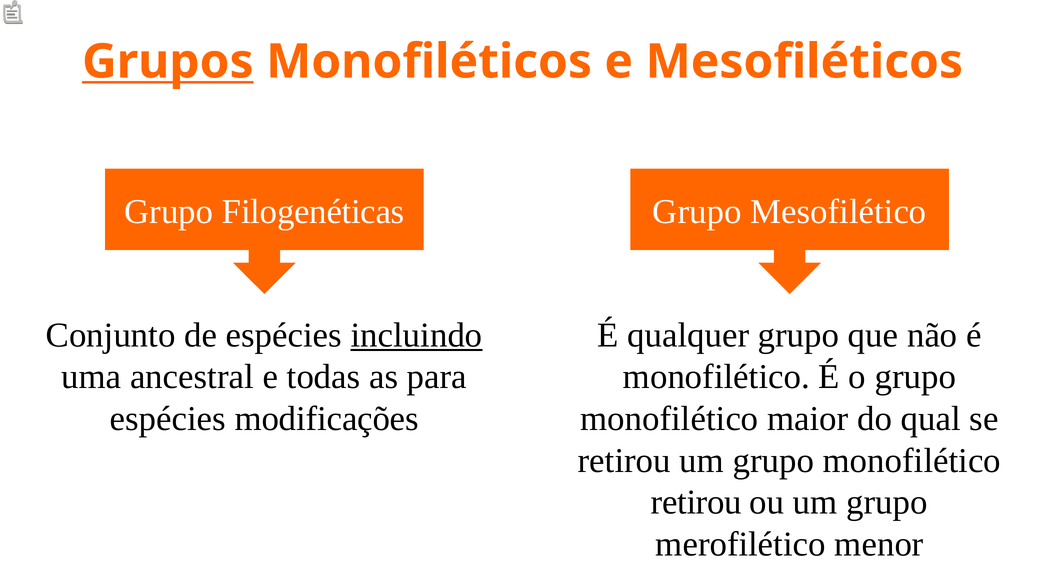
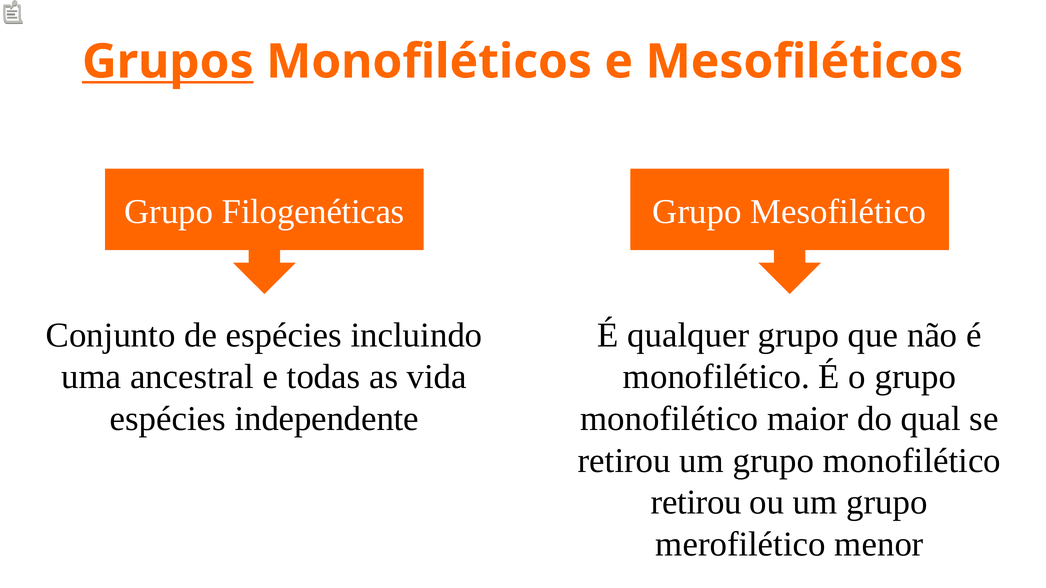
incluindo underline: present -> none
para: para -> vida
modificações: modificações -> independente
